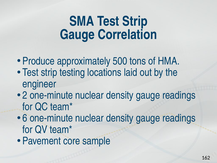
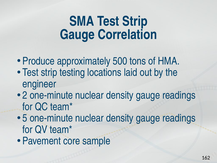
6: 6 -> 5
